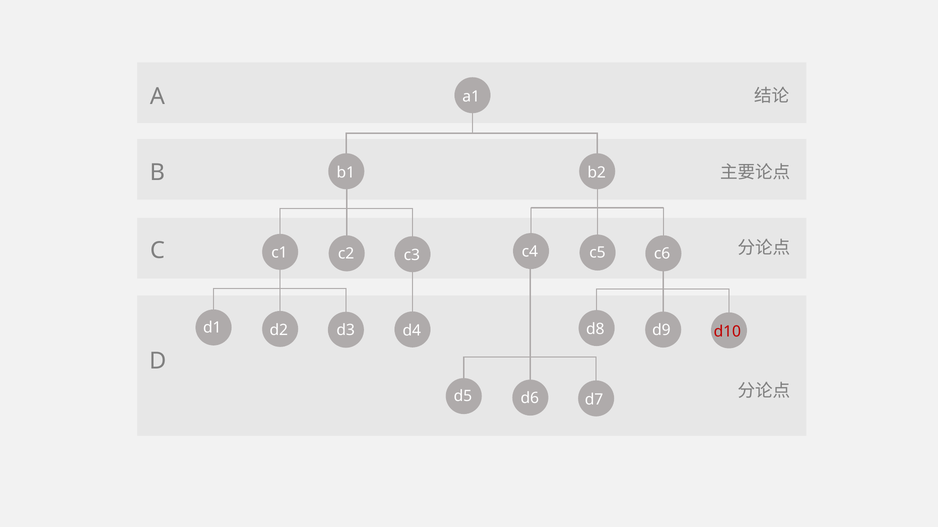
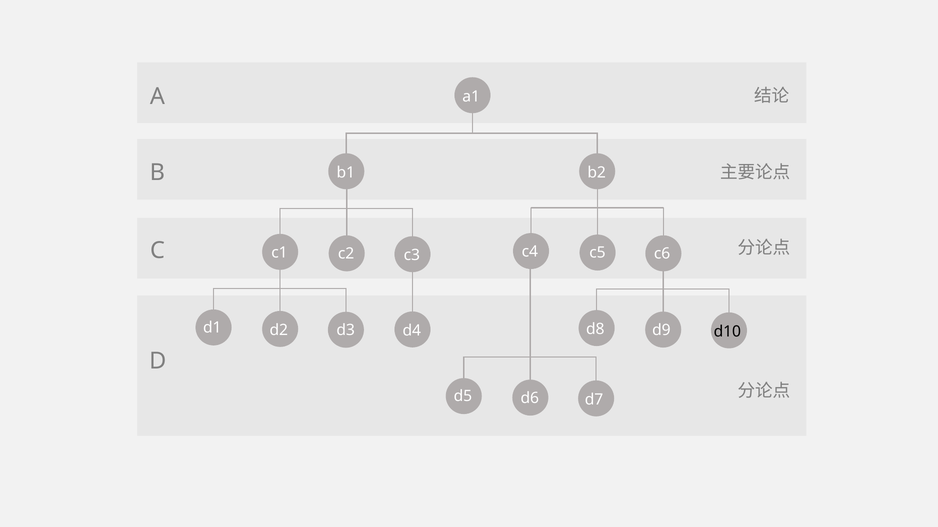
d10 colour: red -> black
